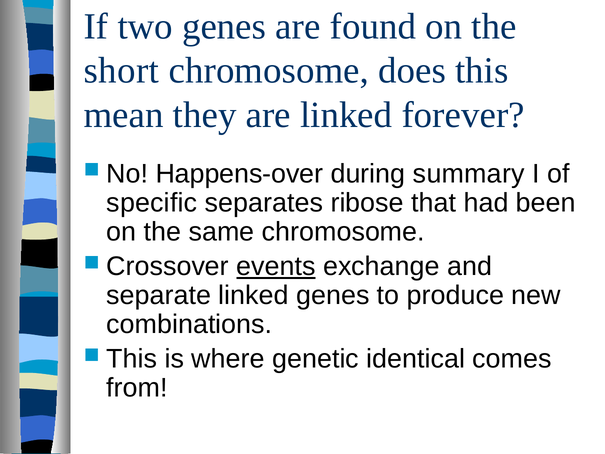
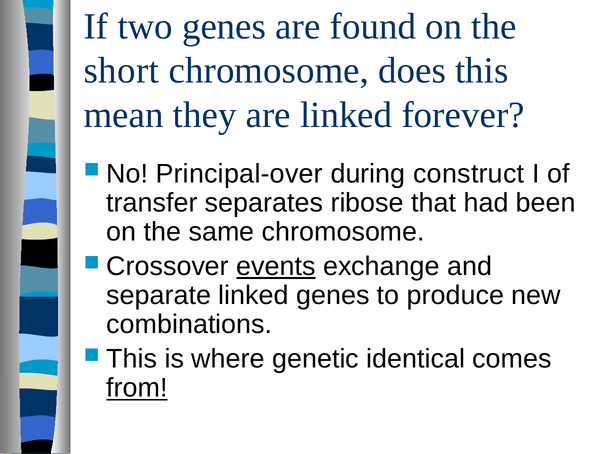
Happens-over: Happens-over -> Principal-over
summary: summary -> construct
specific: specific -> transfer
from underline: none -> present
